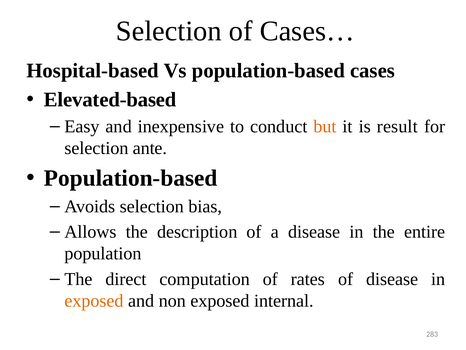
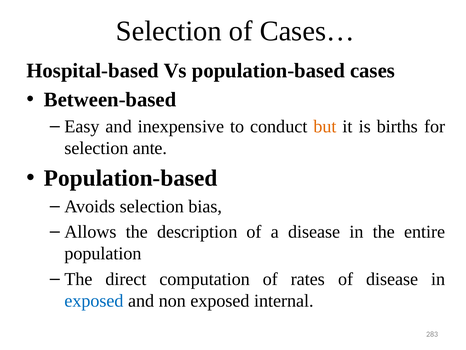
Elevated-based: Elevated-based -> Between-based
result: result -> births
exposed at (94, 300) colour: orange -> blue
